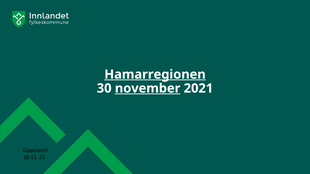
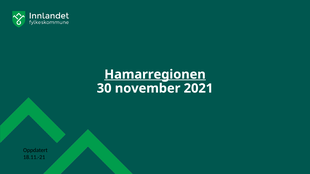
november underline: present -> none
